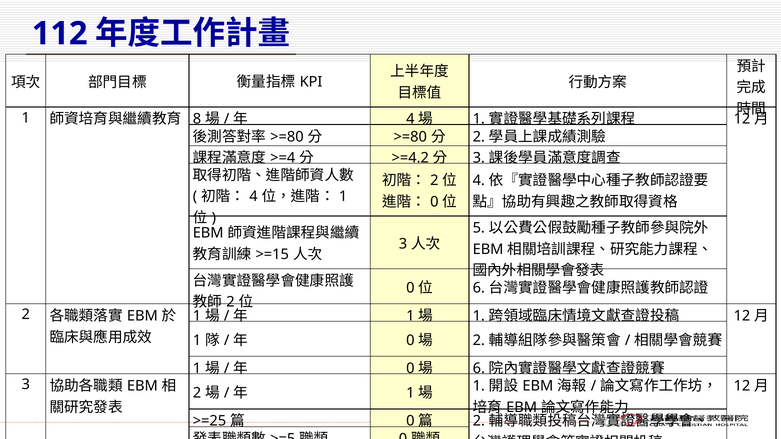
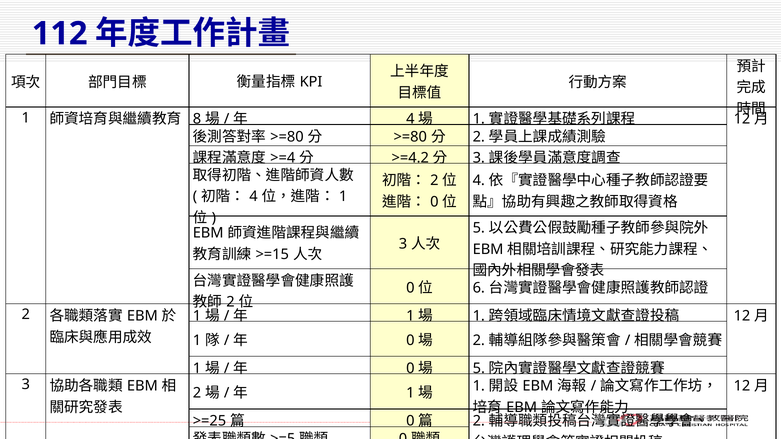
6 at (479, 369): 6 -> 5
